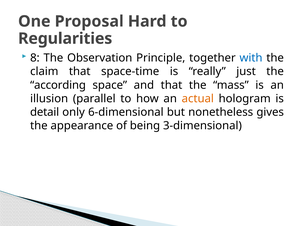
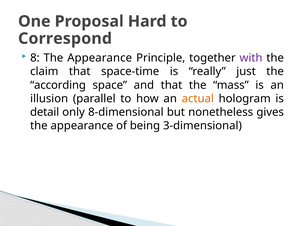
Regularities: Regularities -> Correspond
8 The Observation: Observation -> Appearance
with colour: blue -> purple
6-dimensional: 6-dimensional -> 8-dimensional
